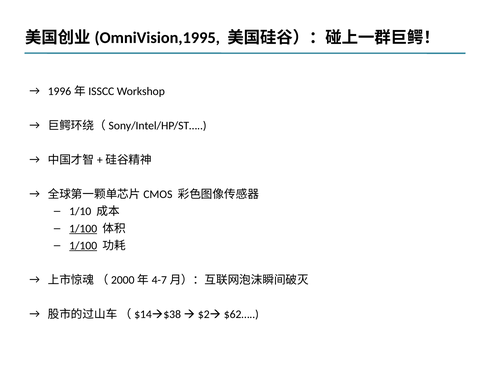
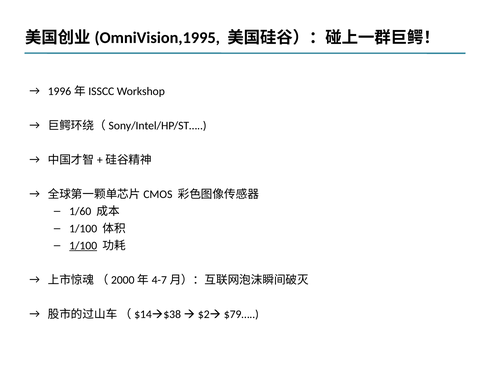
1/10: 1/10 -> 1/60
1/100 at (83, 228) underline: present -> none
$62…: $62… -> $79…
